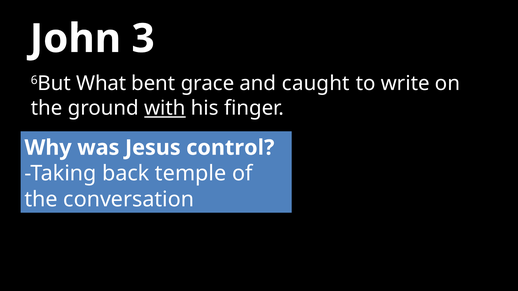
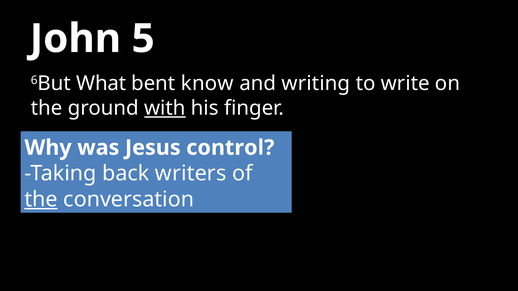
3: 3 -> 5
grace: grace -> know
caught: caught -> writing
temple: temple -> writers
the at (41, 200) underline: none -> present
